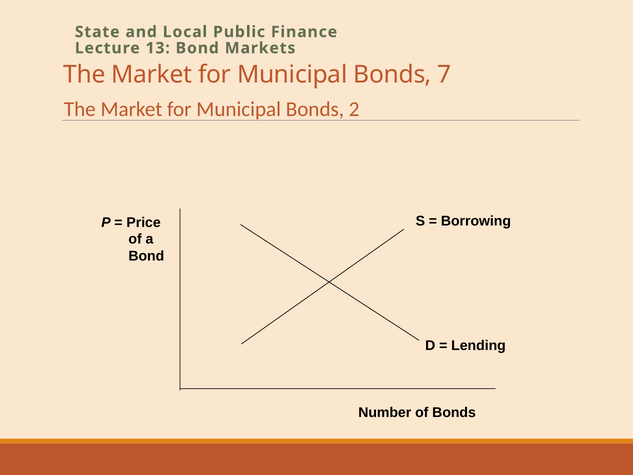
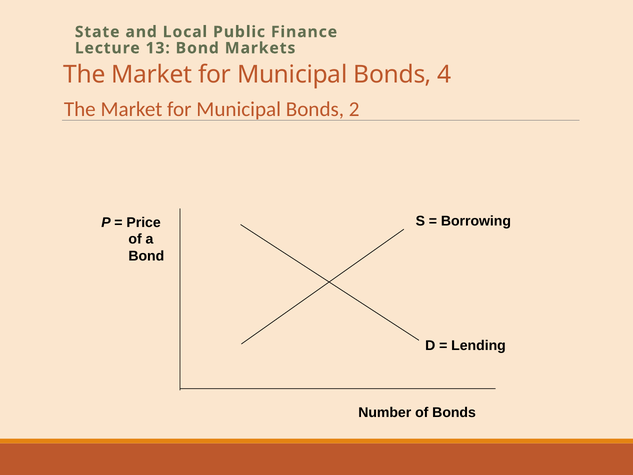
7: 7 -> 4
